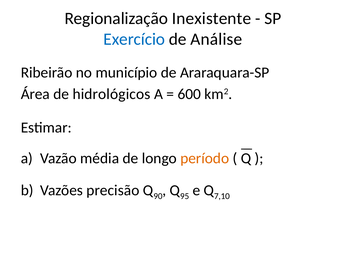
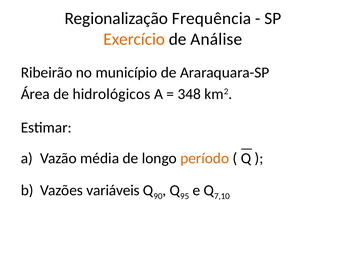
Inexistente: Inexistente -> Frequência
Exercício colour: blue -> orange
600: 600 -> 348
precisão: precisão -> variáveis
